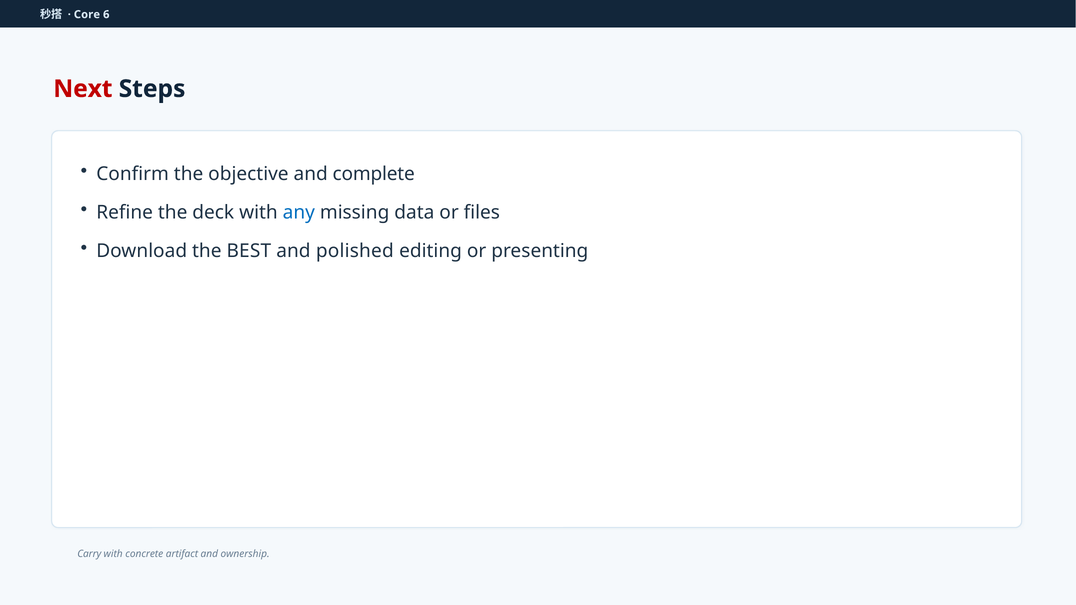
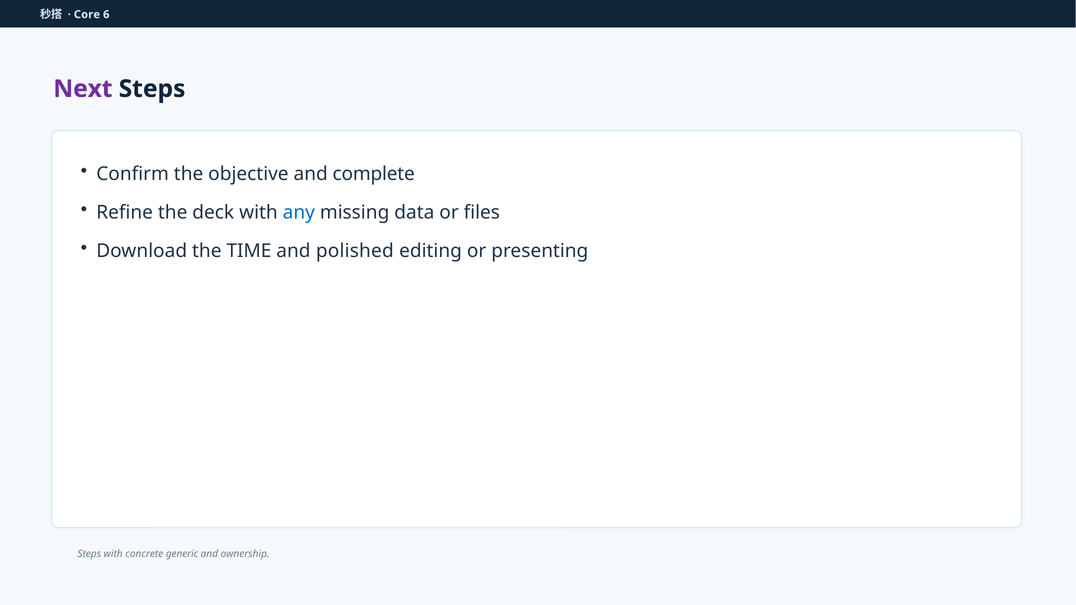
Next colour: red -> purple
BEST: BEST -> TIME
Carry at (89, 554): Carry -> Steps
artifact: artifact -> generic
